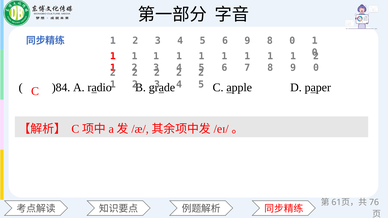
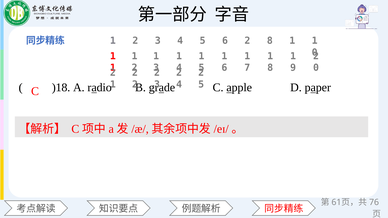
6 9: 9 -> 2
0 at (292, 41): 0 -> 1
)84: )84 -> )18
